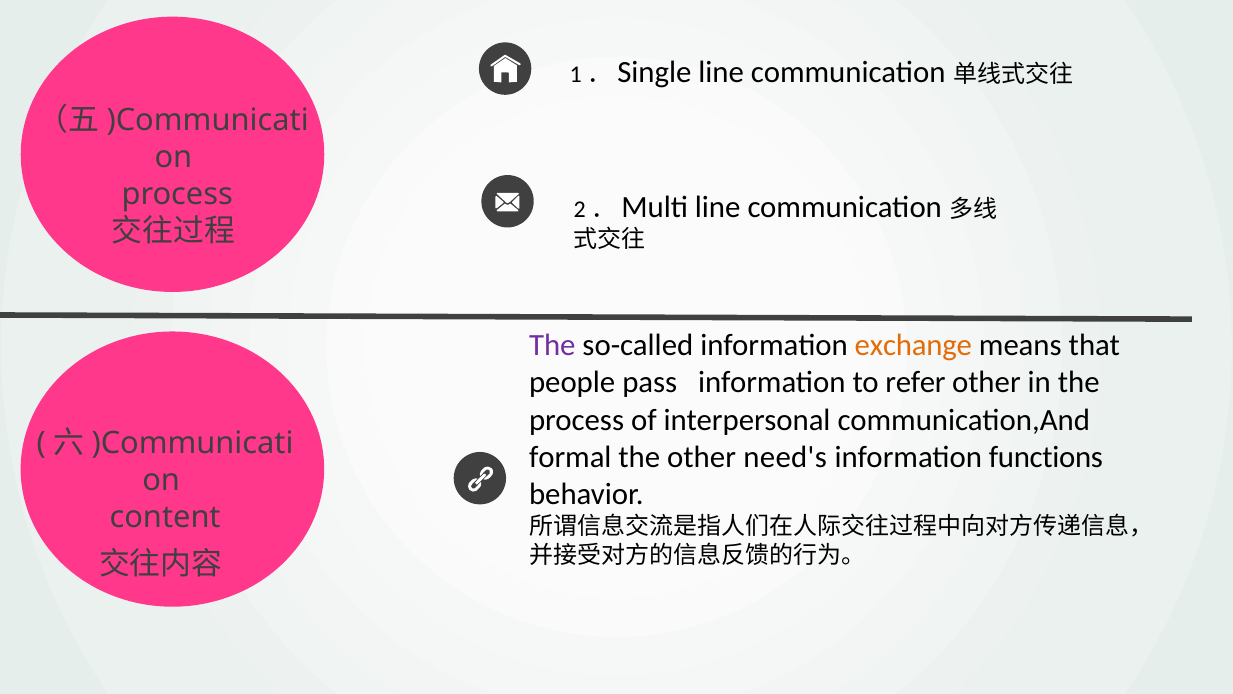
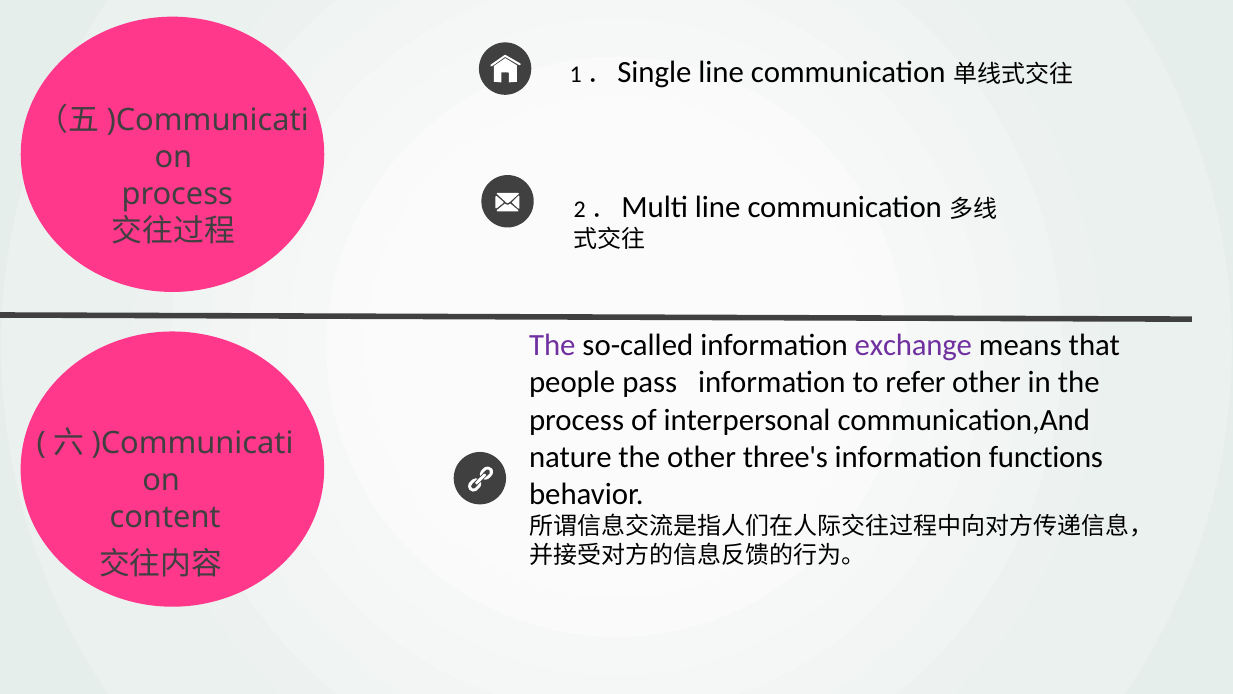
exchange colour: orange -> purple
formal: formal -> nature
need's: need's -> three's
